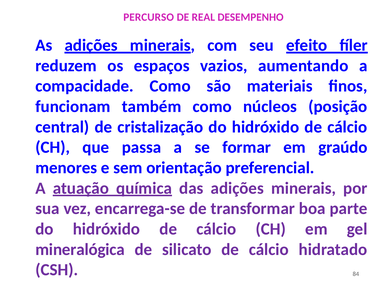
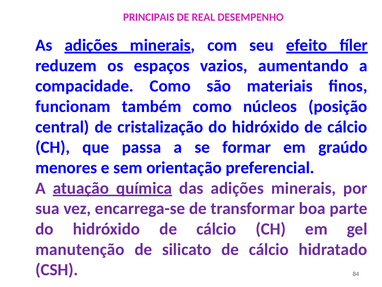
PERCURSO: PERCURSO -> PRINCIPAIS
mineralógica: mineralógica -> manutenção
